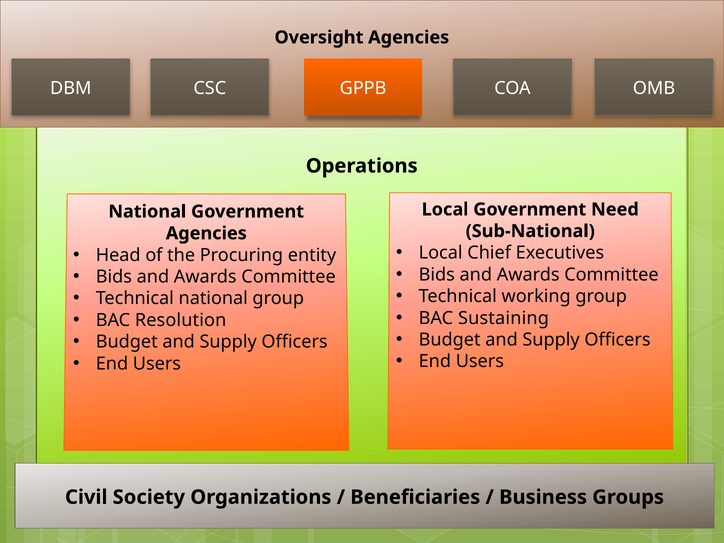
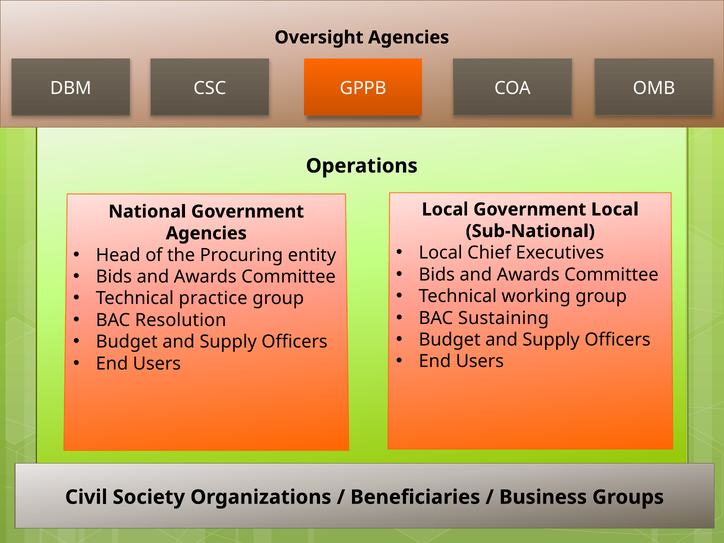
Government Need: Need -> Local
Technical national: national -> practice
